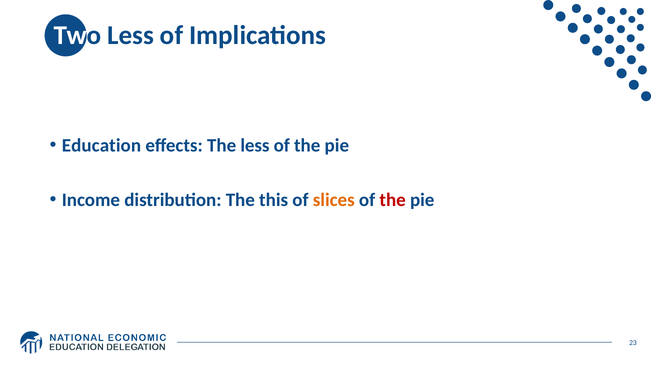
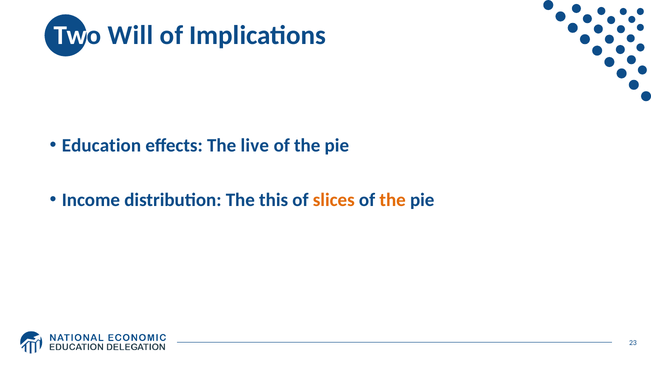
Two Less: Less -> Will
The less: less -> live
the at (393, 200) colour: red -> orange
